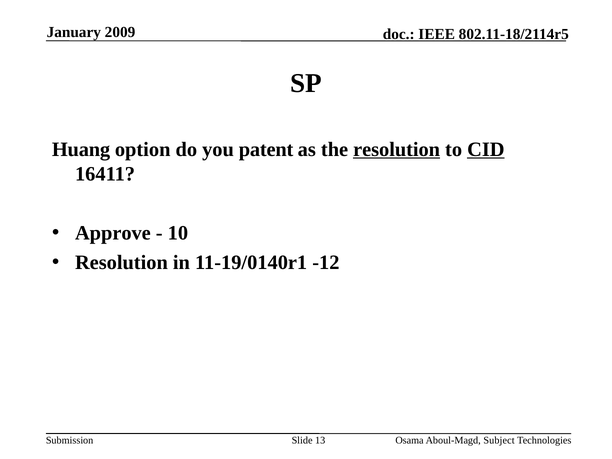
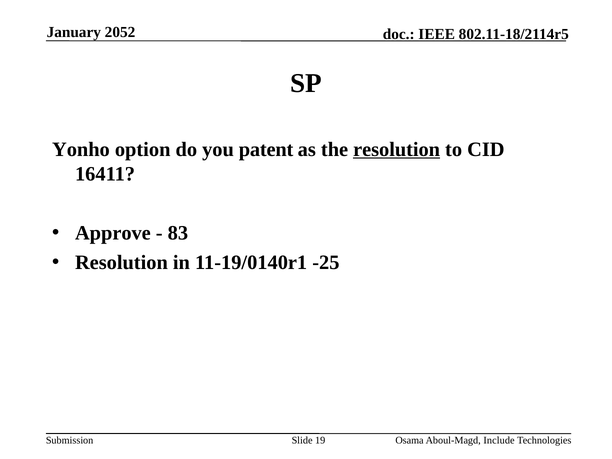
2009: 2009 -> 2052
Huang: Huang -> Yonho
CID underline: present -> none
10: 10 -> 83
-12: -12 -> -25
13: 13 -> 19
Subject: Subject -> Include
